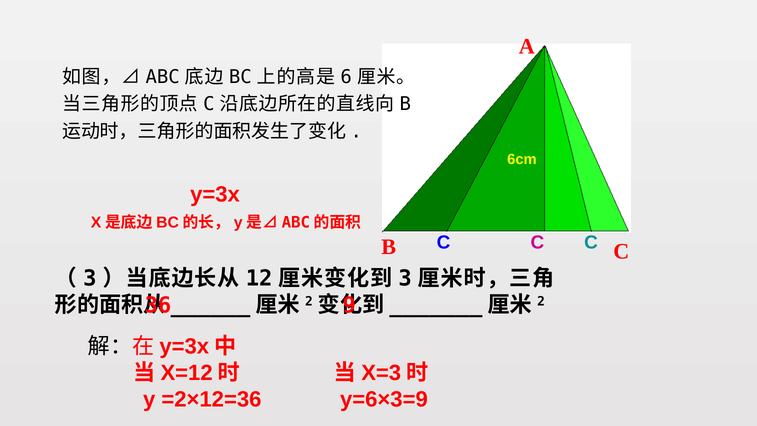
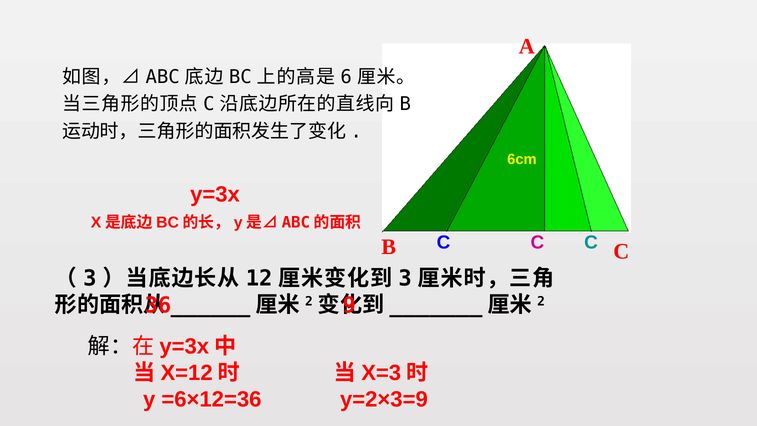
=2×12=36: =2×12=36 -> =6×12=36
y=6×3=9: y=6×3=9 -> y=2×3=9
